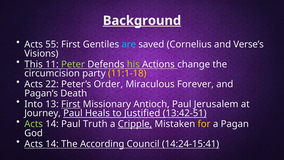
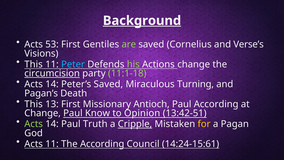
55: 55 -> 53
are colour: light blue -> light green
Peter colour: light green -> light blue
circumcision underline: none -> present
11:1-18 colour: yellow -> light green
22 at (52, 84): 22 -> 14
Peter’s Order: Order -> Saved
Forever: Forever -> Turning
Into at (34, 104): Into -> This
First at (71, 104) underline: present -> none
Paul Jerusalem: Jerusalem -> According
Journey at (43, 113): Journey -> Change
Heals: Heals -> Know
Justified: Justified -> Opinion
14 at (52, 144): 14 -> 11
14:24-15:41: 14:24-15:41 -> 14:24-15:61
